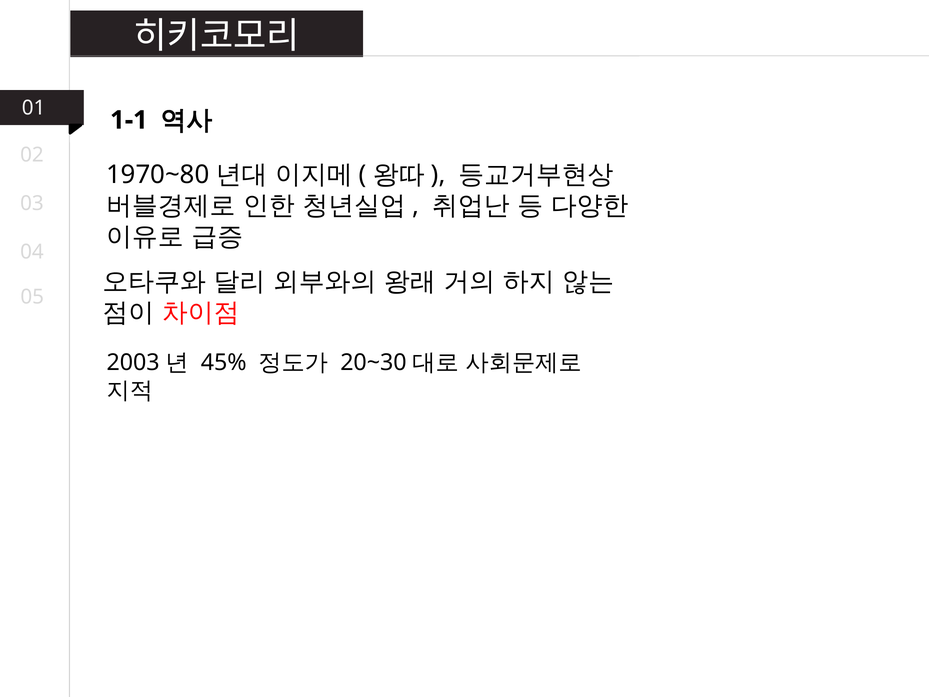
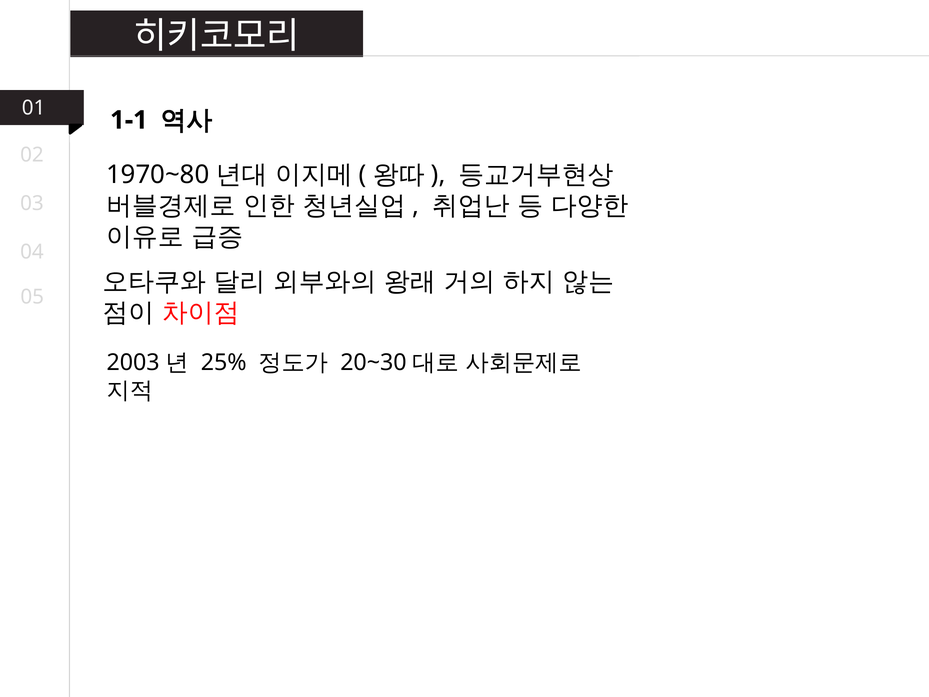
45%: 45% -> 25%
